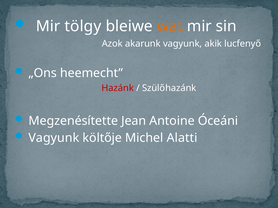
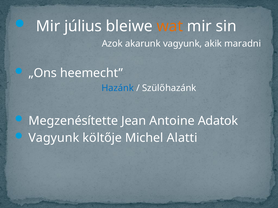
tölgy: tölgy -> július
lucfenyő: lucfenyő -> maradni
Hazánk colour: red -> blue
Óceáni: Óceáni -> Adatok
